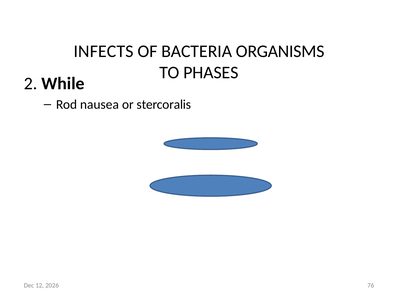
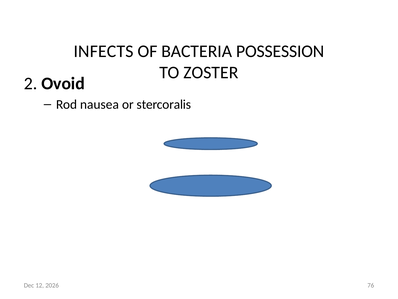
ORGANISMS: ORGANISMS -> POSSESSION
PHASES: PHASES -> ZOSTER
While: While -> Ovoid
